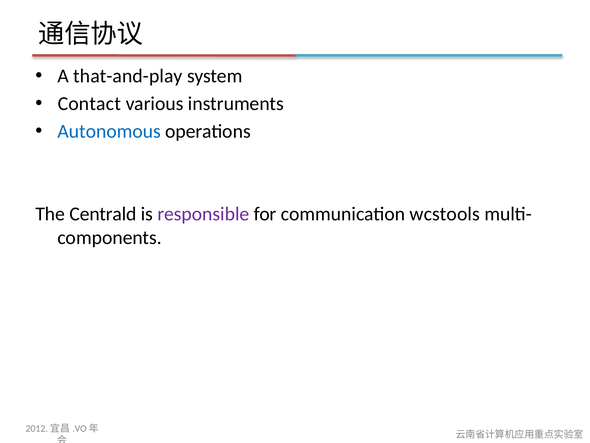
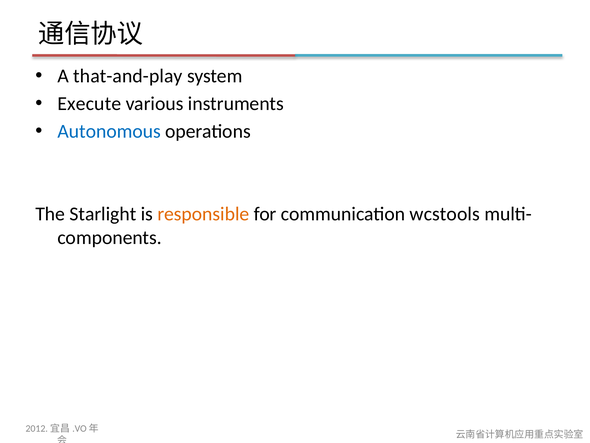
Contact: Contact -> Execute
Centrald: Centrald -> Starlight
responsible colour: purple -> orange
